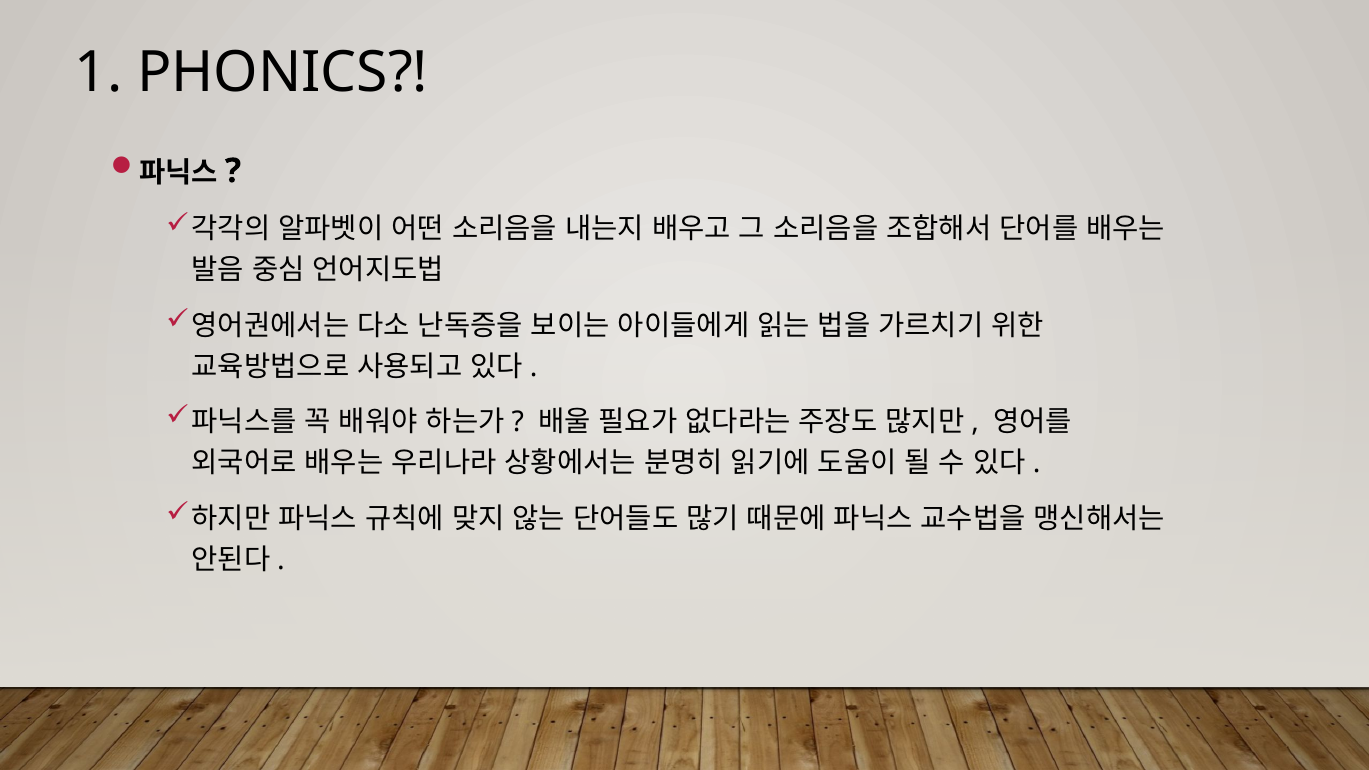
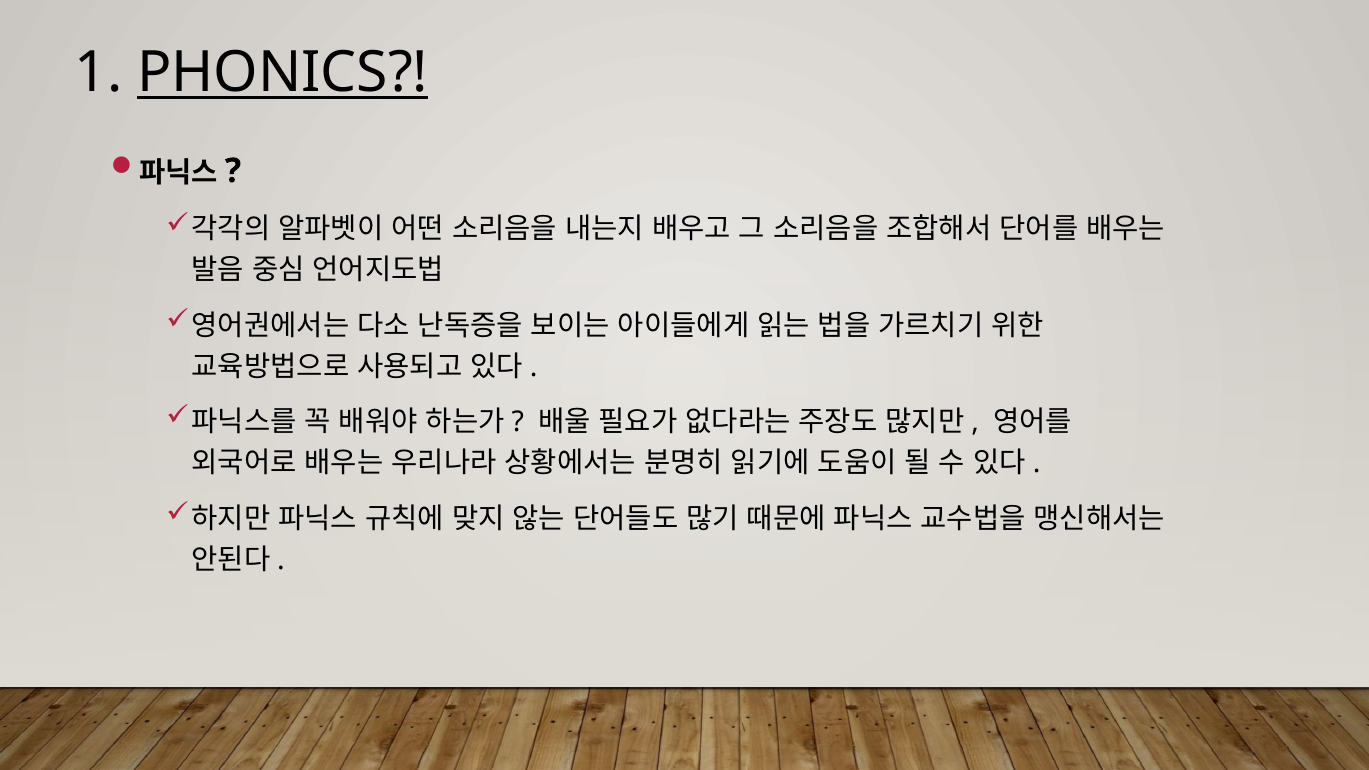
PHONICS underline: none -> present
